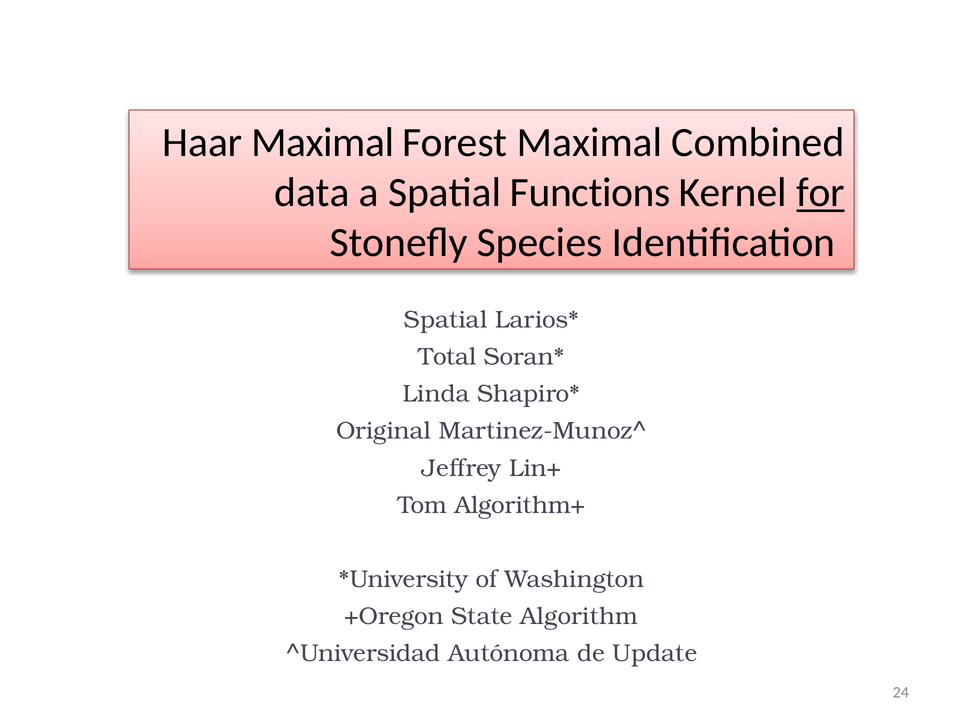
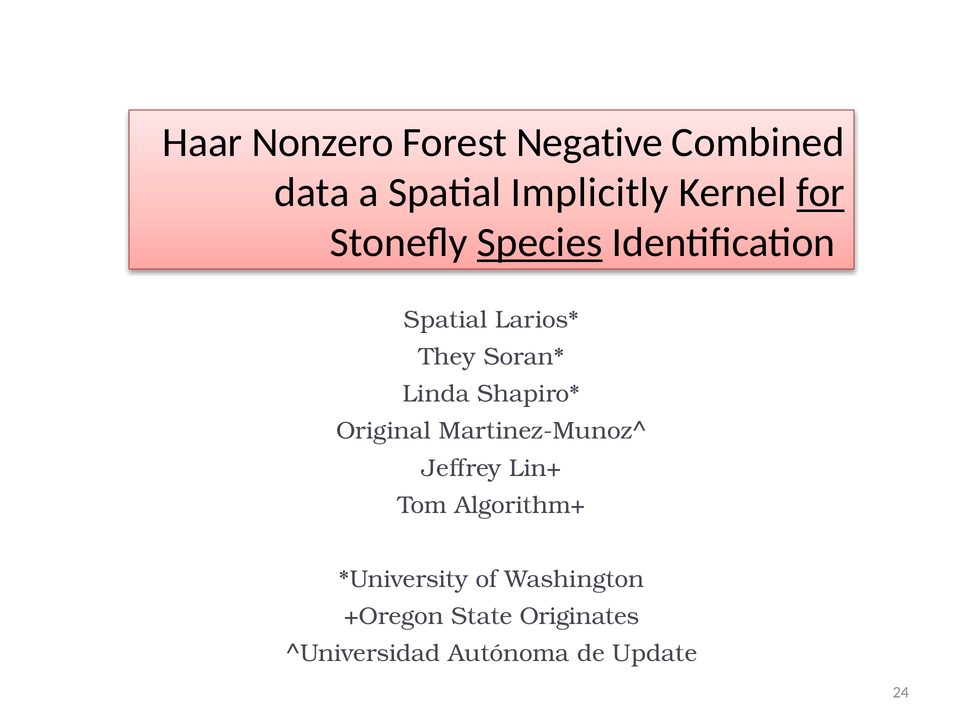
Haar Maximal: Maximal -> Nonzero
Forest Maximal: Maximal -> Negative
Functions: Functions -> Implicitly
Species underline: none -> present
Total: Total -> They
Algorithm: Algorithm -> Originates
